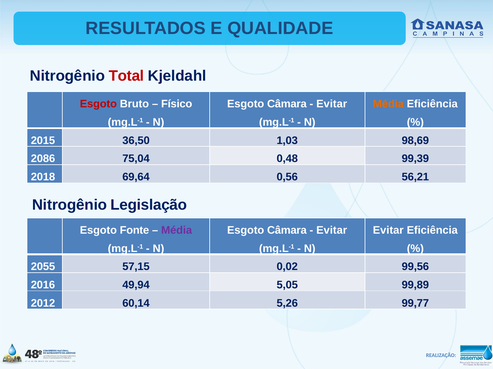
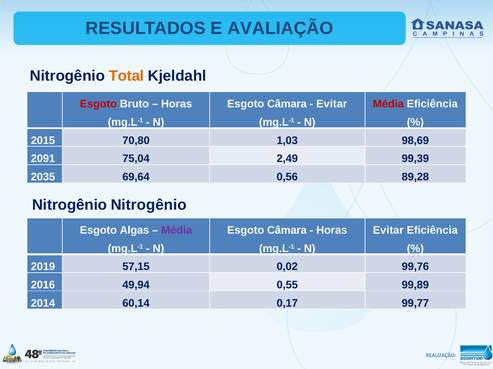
QUALIDADE: QUALIDADE -> AVALIAÇÃO
Total colour: red -> orange
Físico at (177, 104): Físico -> Horas
Média at (388, 104) colour: orange -> red
36,50: 36,50 -> 70,80
2086: 2086 -> 2091
0,48: 0,48 -> 2,49
2018: 2018 -> 2035
56,21: 56,21 -> 89,28
Legislação at (149, 205): Legislação -> Nitrogênio
Fonte: Fonte -> Algas
Evitar at (332, 231): Evitar -> Horas
2055: 2055 -> 2019
99,56: 99,56 -> 99,76
5,05: 5,05 -> 0,55
2012: 2012 -> 2014
5,26: 5,26 -> 0,17
